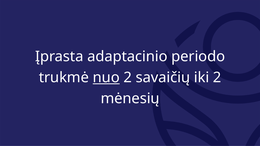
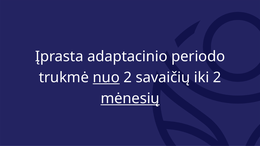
mėnesių underline: none -> present
